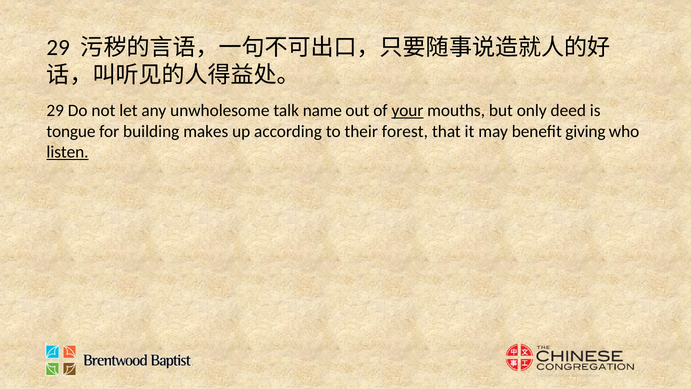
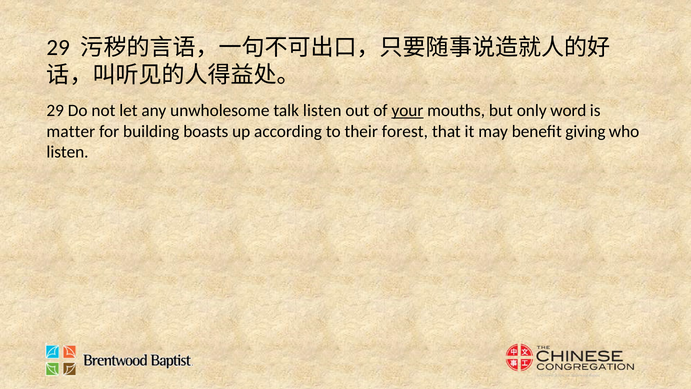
talk name: name -> listen
deed: deed -> word
tongue: tongue -> matter
makes: makes -> boasts
listen at (68, 152) underline: present -> none
